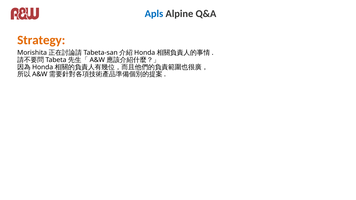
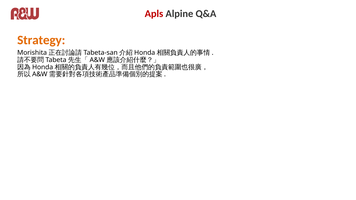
Apls colour: blue -> red
